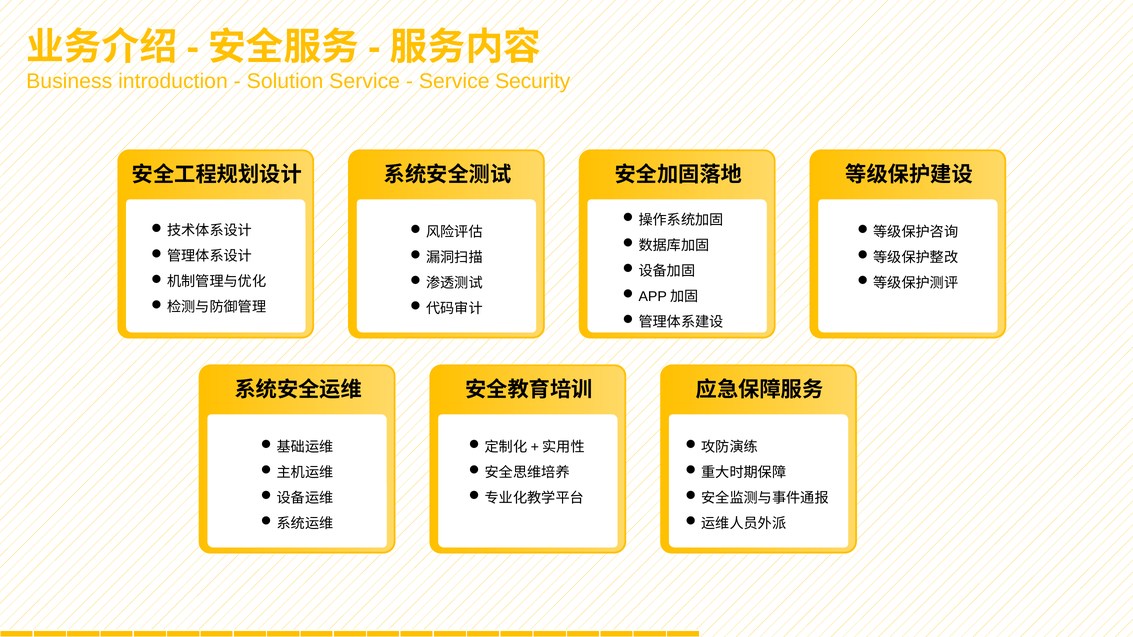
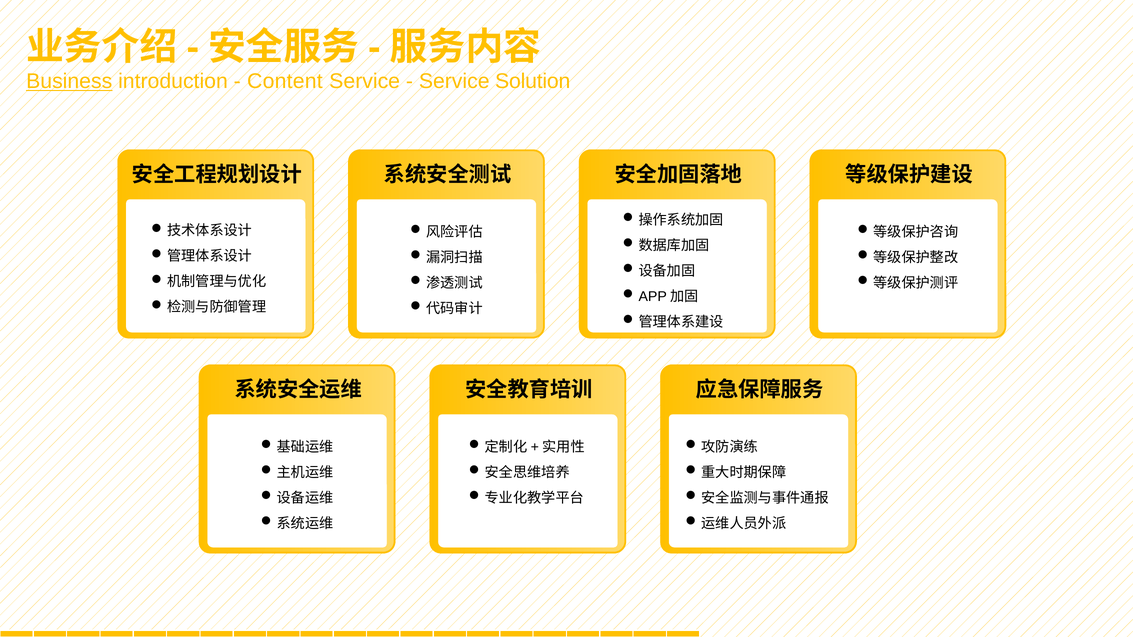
Business underline: none -> present
Solution: Solution -> Content
Security: Security -> Solution
